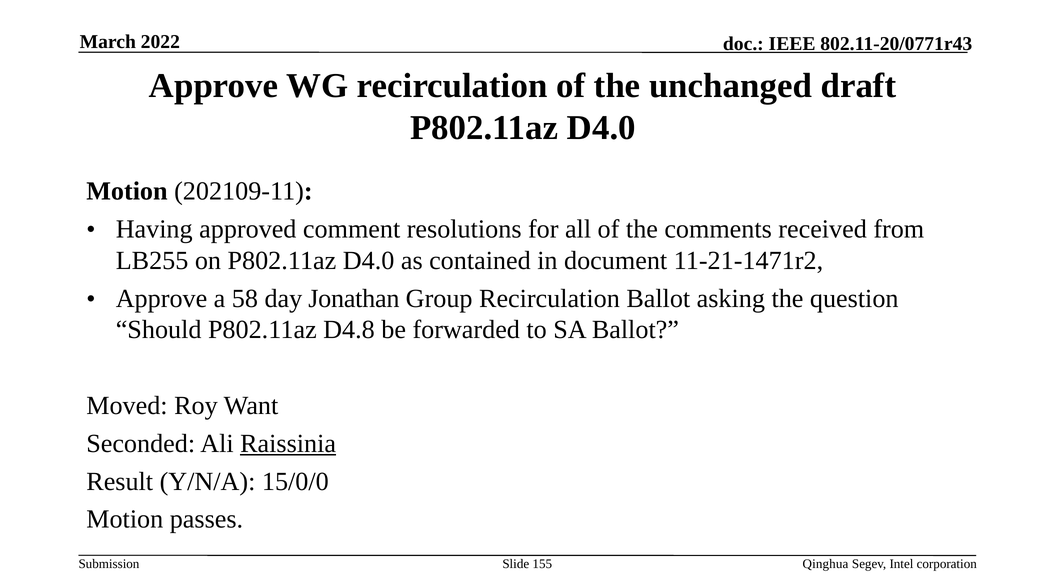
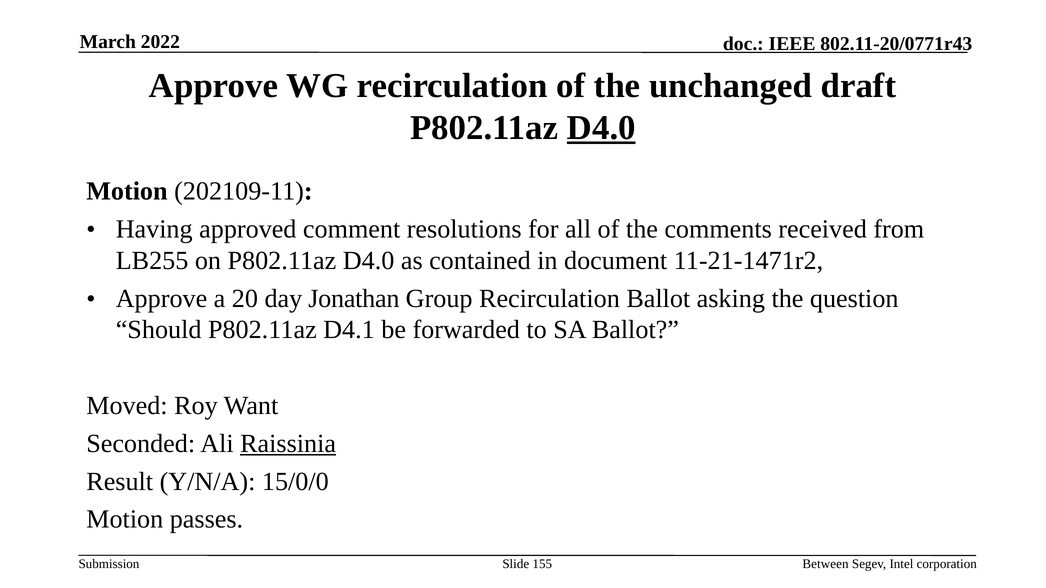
D4.0 at (601, 128) underline: none -> present
58: 58 -> 20
D4.8: D4.8 -> D4.1
Qinghua: Qinghua -> Between
